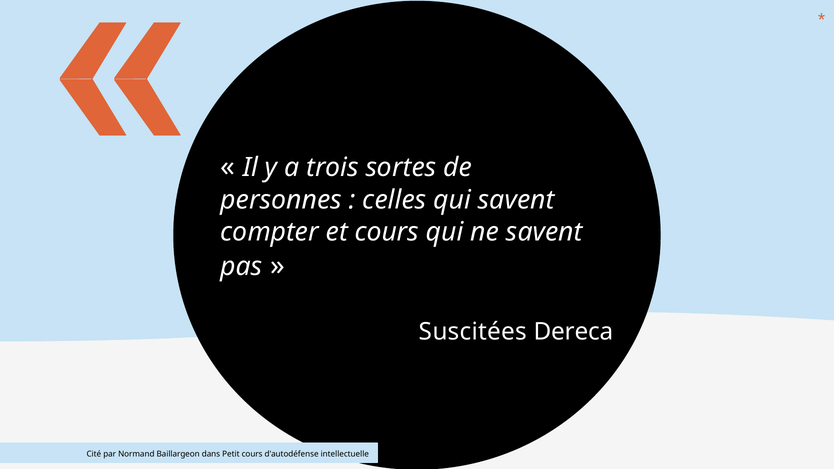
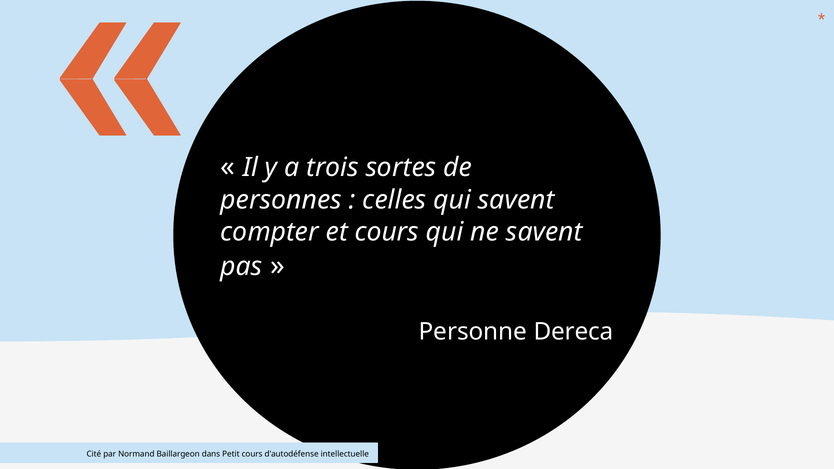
Suscitées: Suscitées -> Personne
